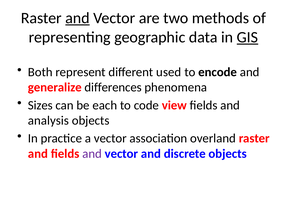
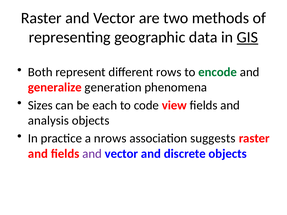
and at (78, 18) underline: present -> none
used: used -> rows
encode colour: black -> green
differences: differences -> generation
a vector: vector -> nrows
overland: overland -> suggests
